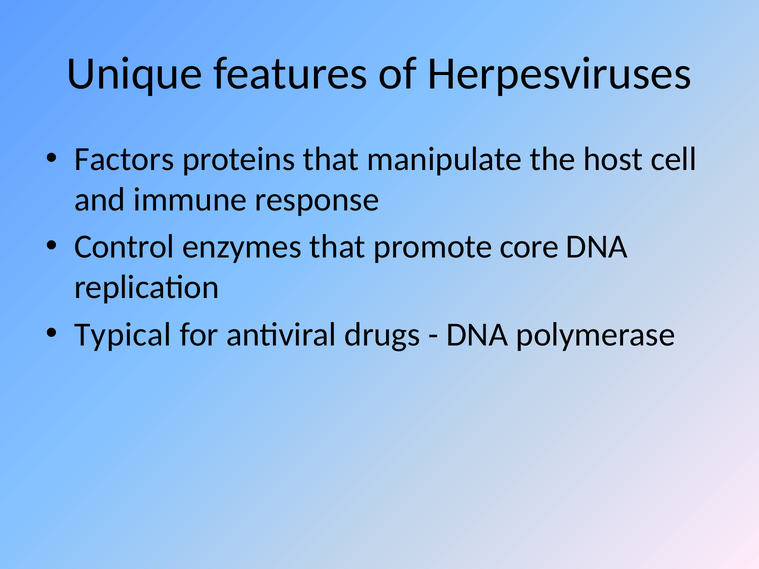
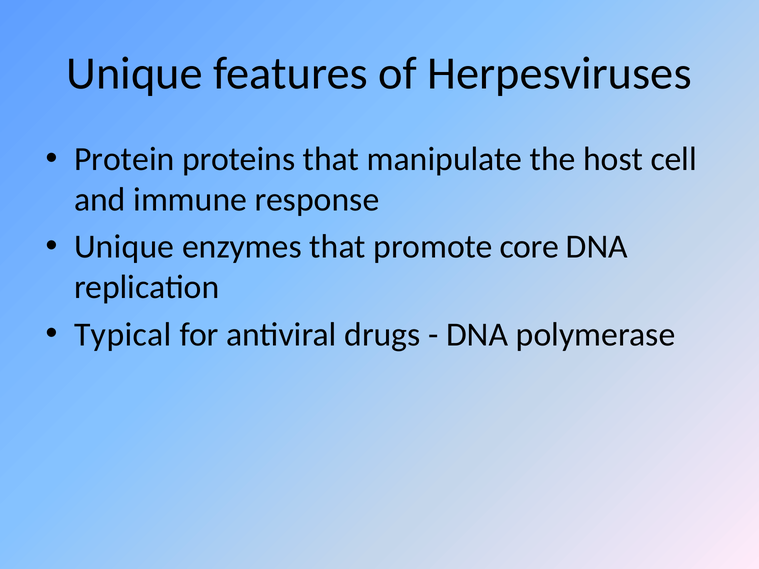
Factors: Factors -> Protein
Control at (124, 247): Control -> Unique
